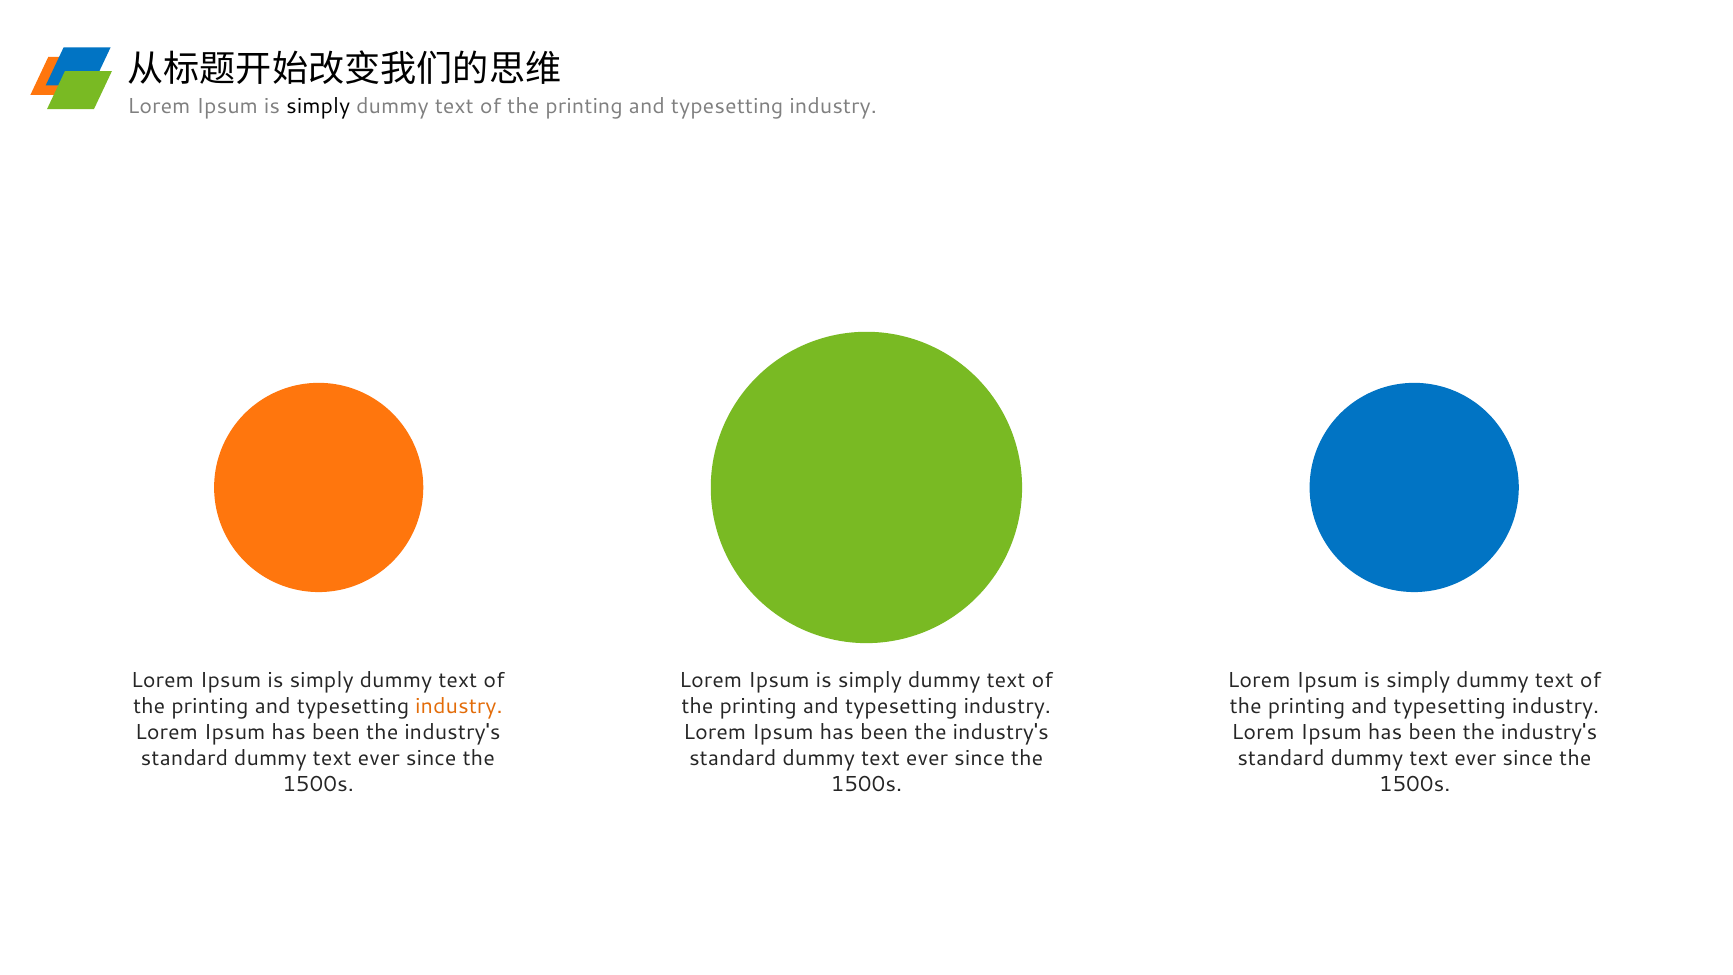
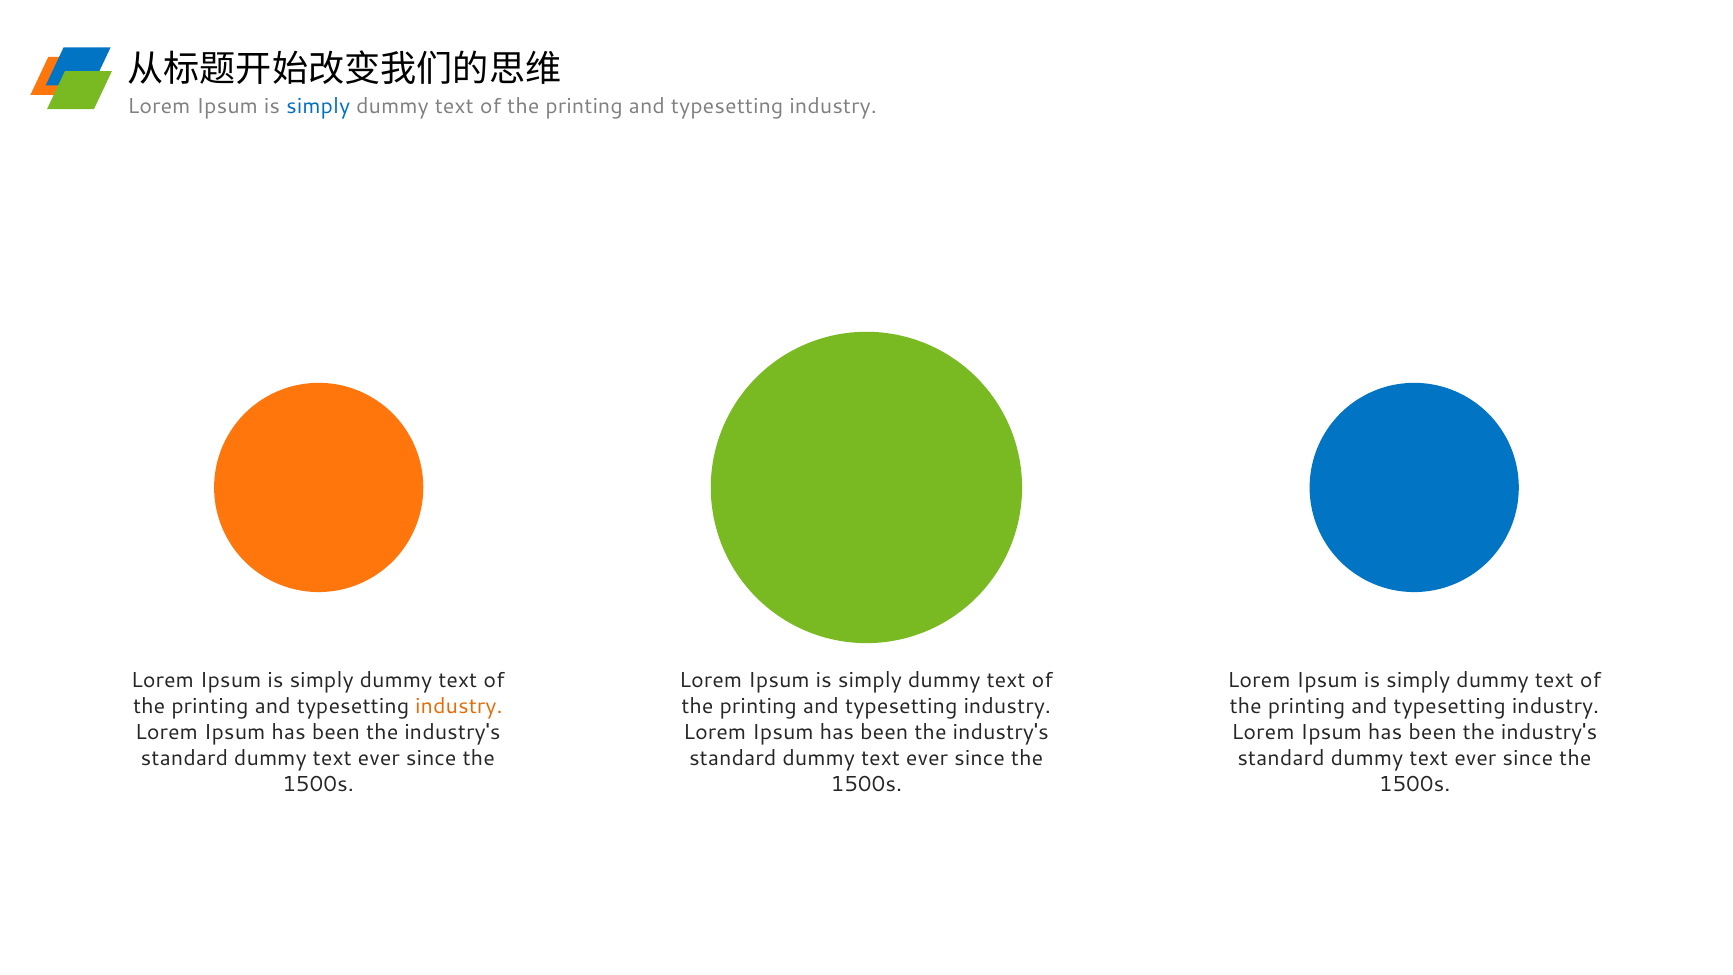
simply at (318, 106) colour: black -> blue
